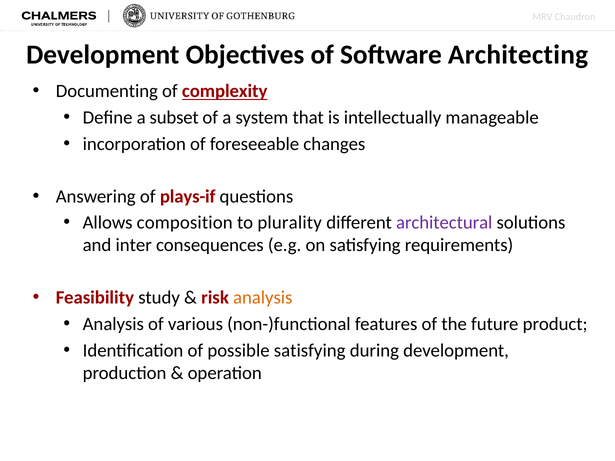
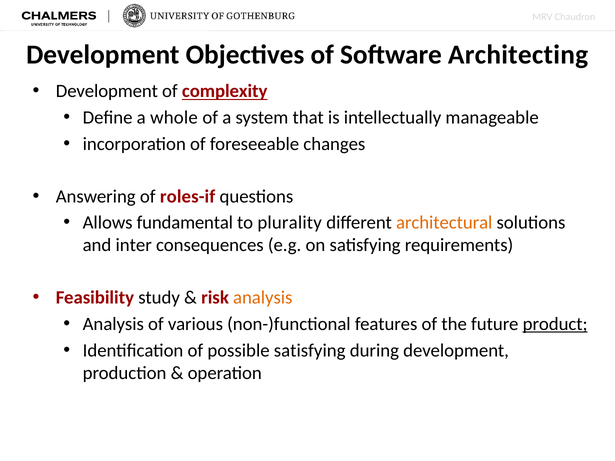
Documenting at (107, 91): Documenting -> Development
subset: subset -> whole
plays-if: plays-if -> roles-if
composition: composition -> fundamental
architectural colour: purple -> orange
product underline: none -> present
